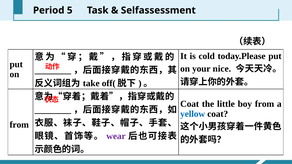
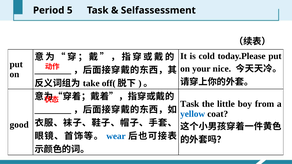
Coat at (190, 104): Coat -> Task
from at (19, 125): from -> good
wear colour: purple -> blue
